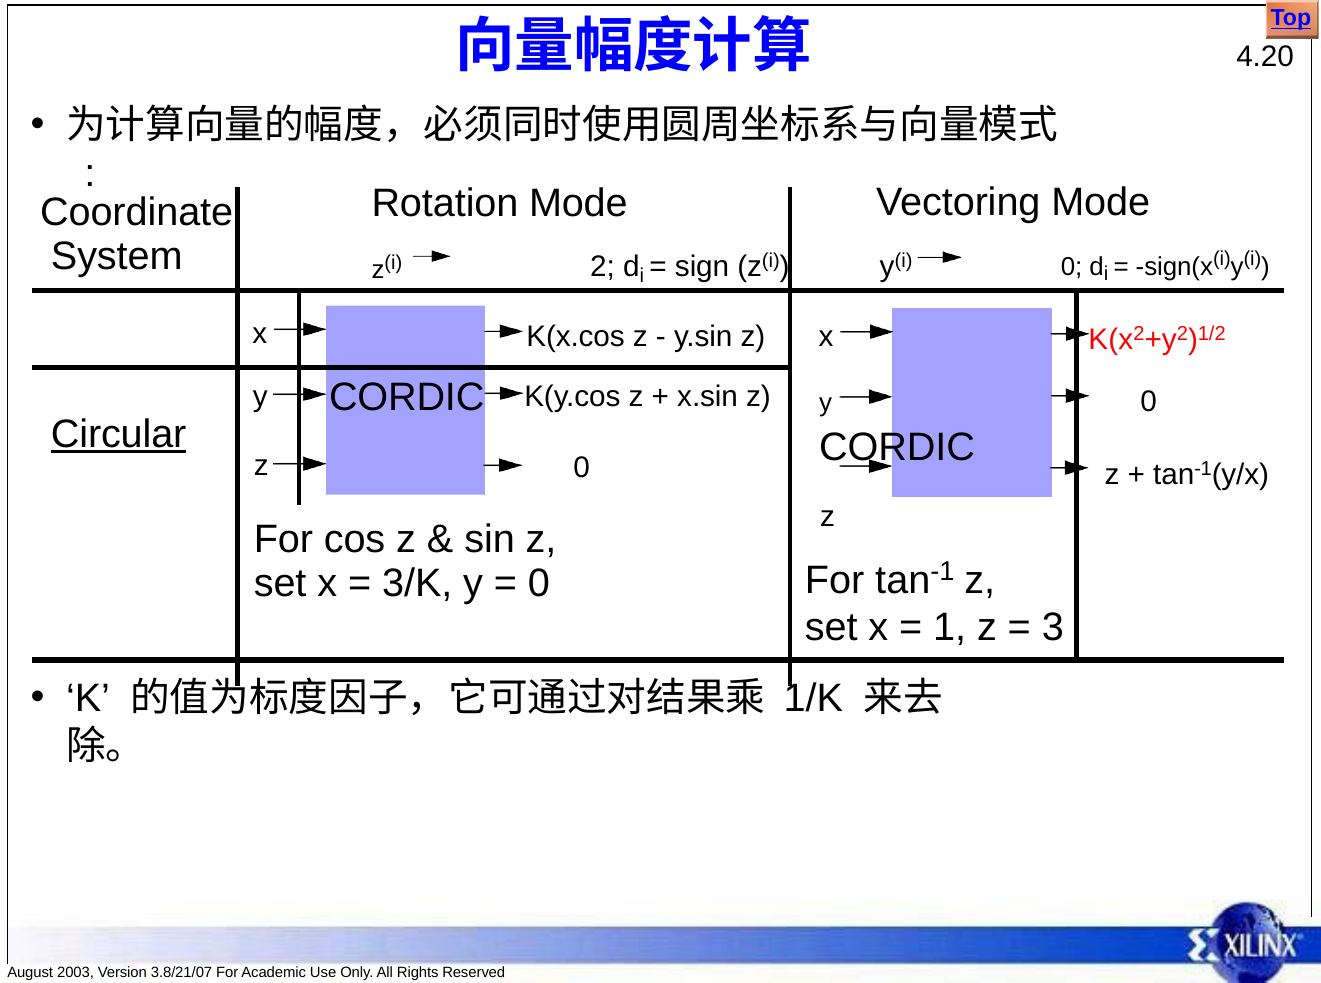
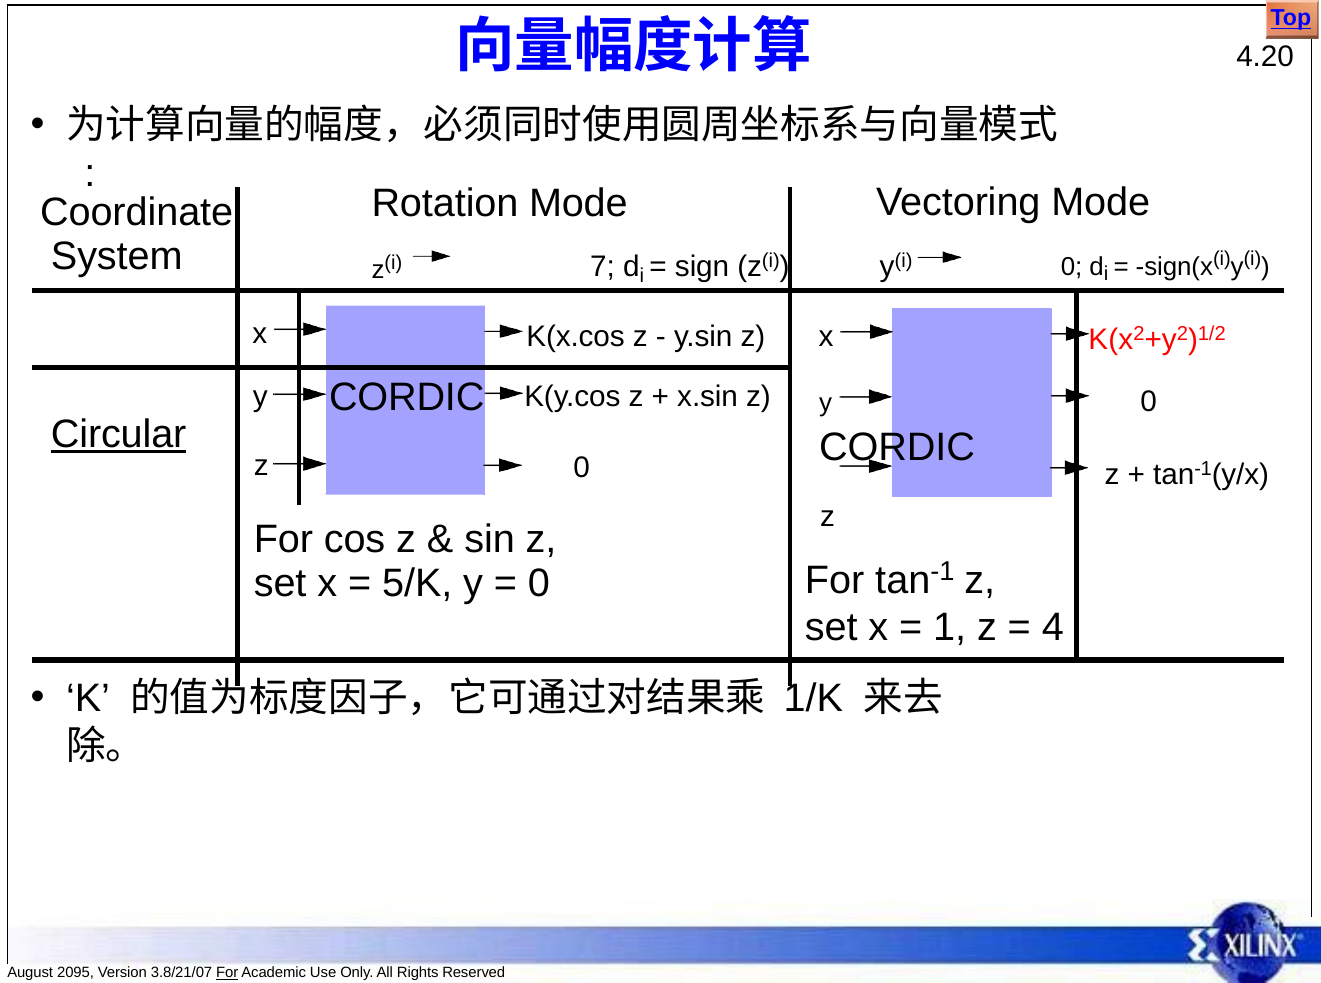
2: 2 -> 7
3/K: 3/K -> 5/K
3: 3 -> 4
2003: 2003 -> 2095
For at (227, 973) underline: none -> present
